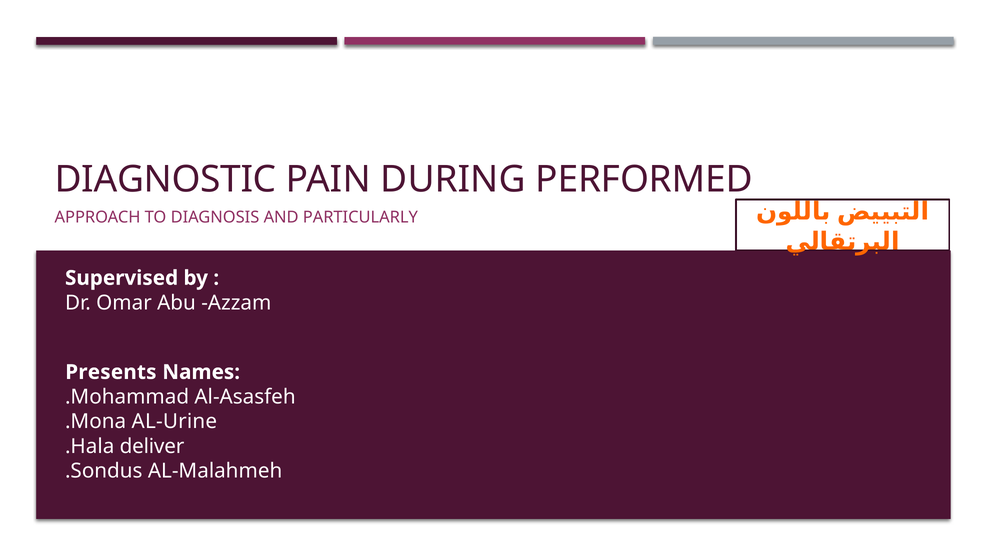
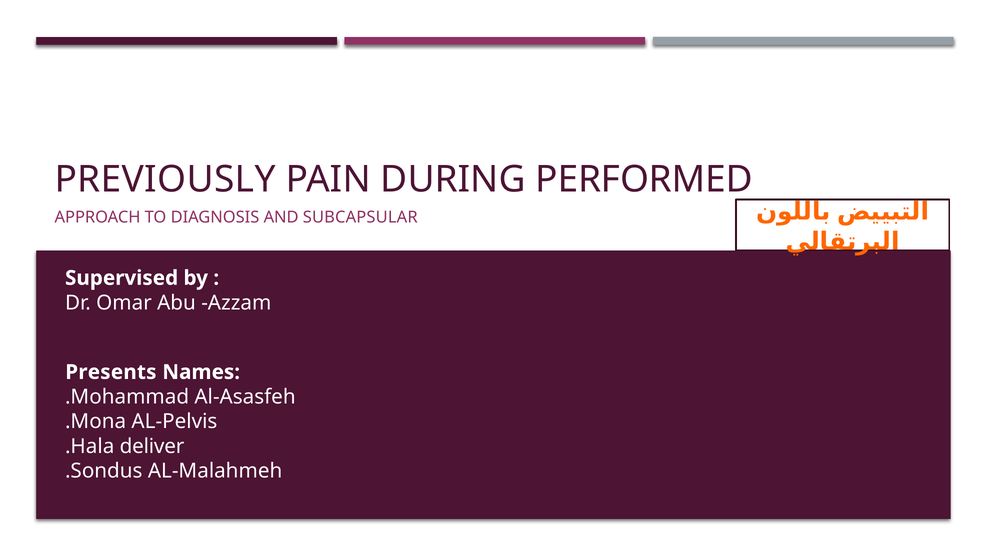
DIAGNOSTIC: DIAGNOSTIC -> PREVIOUSLY
PARTICULARLY: PARTICULARLY -> SUBCAPSULAR
AL-Urine: AL-Urine -> AL-Pelvis
